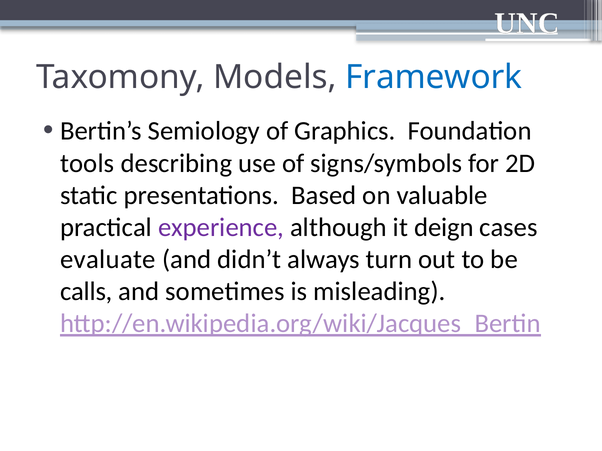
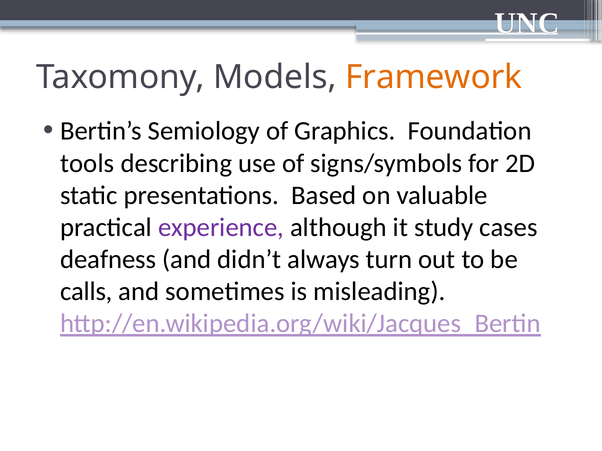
Framework colour: blue -> orange
deign: deign -> study
evaluate: evaluate -> deafness
